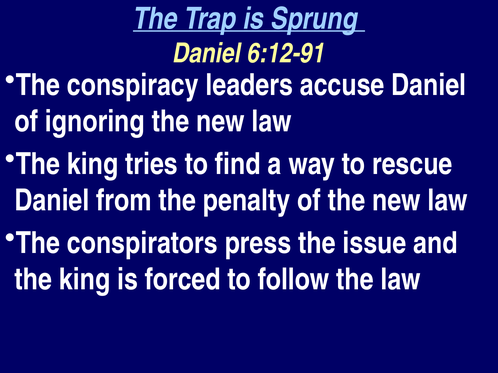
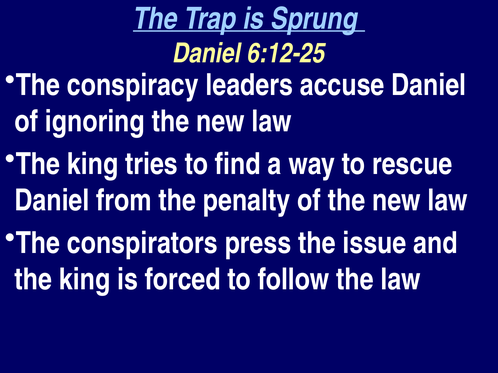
6:12-91: 6:12-91 -> 6:12-25
